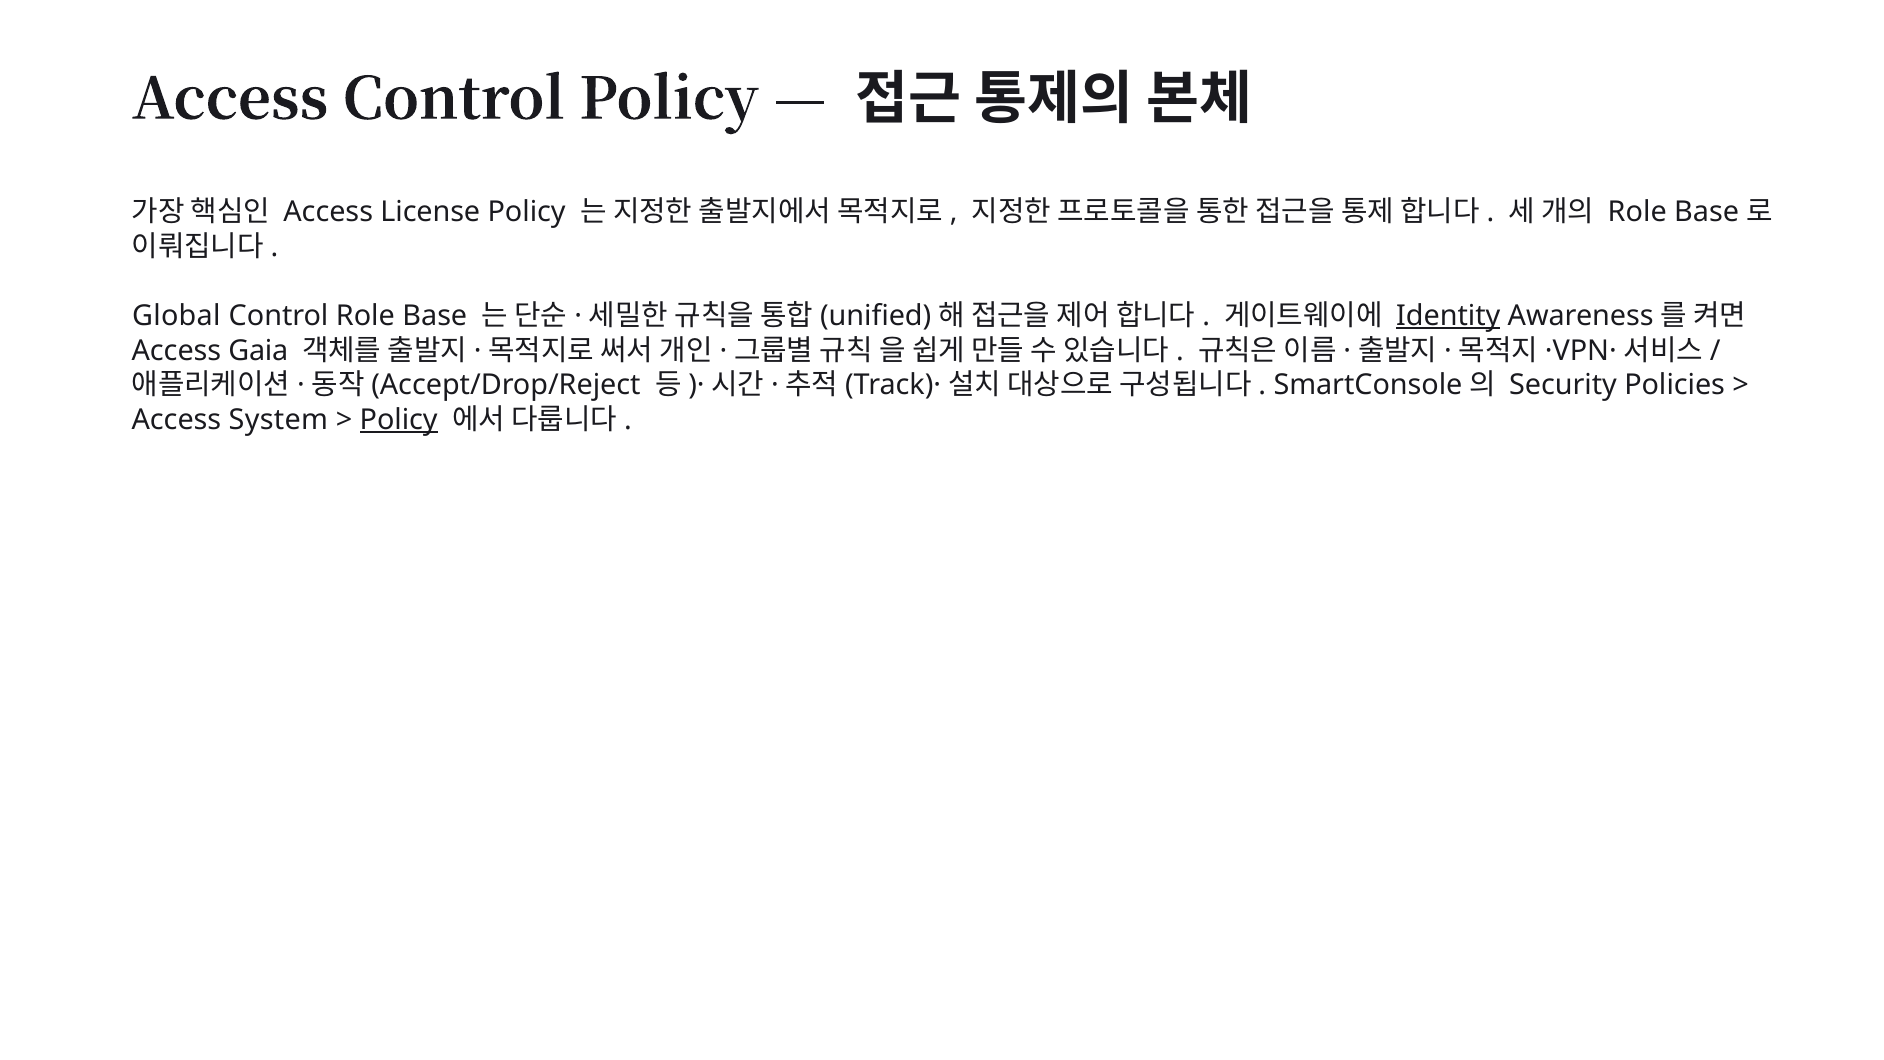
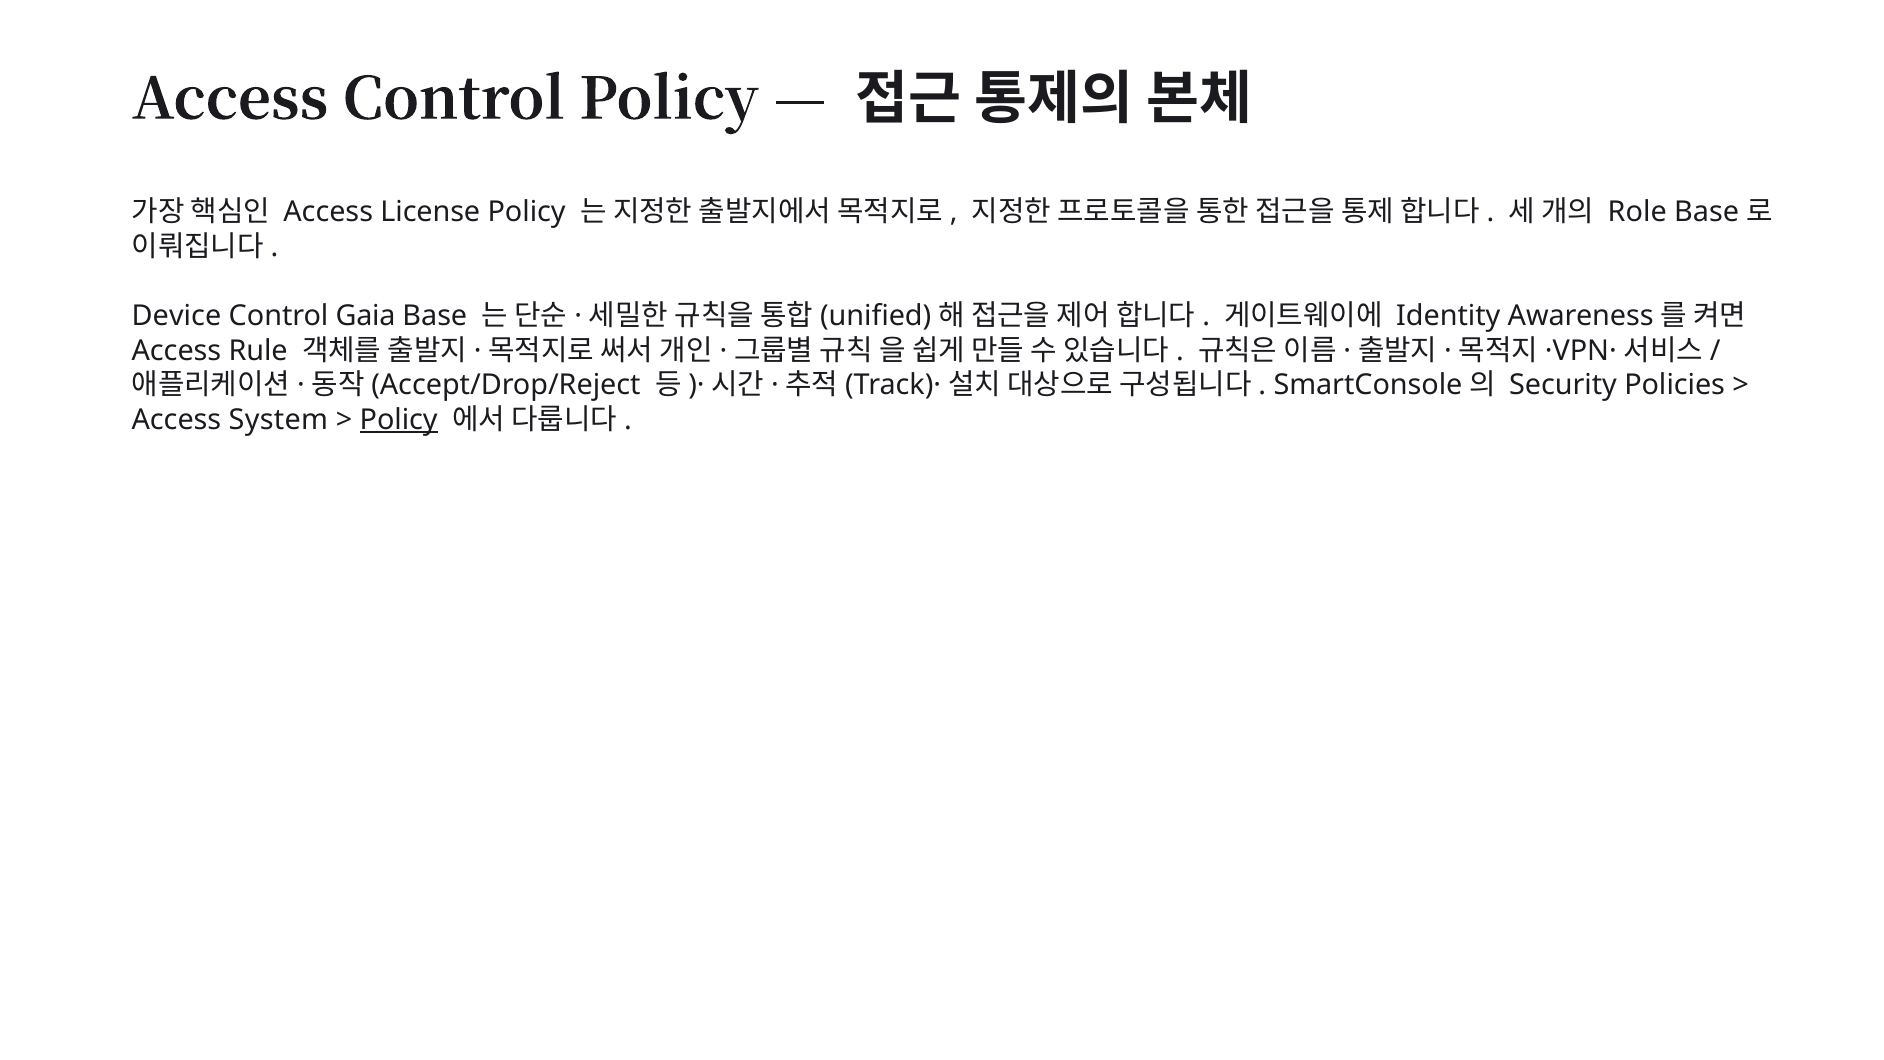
Global: Global -> Device
Control Role: Role -> Gaia
Identity underline: present -> none
Gaia: Gaia -> Rule
